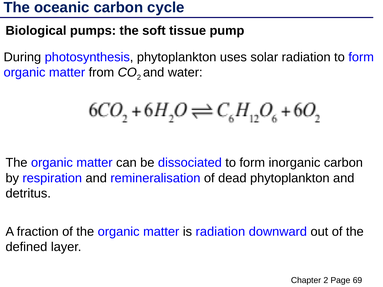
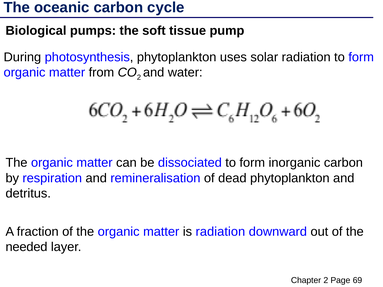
defined: defined -> needed
